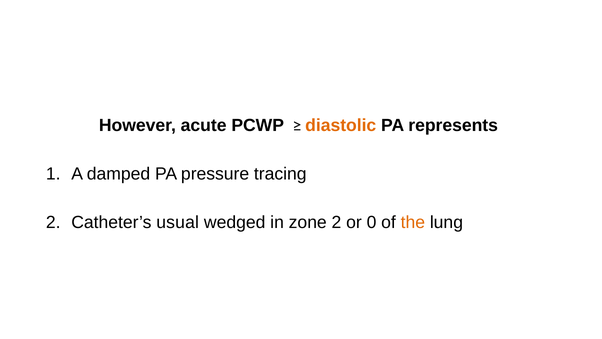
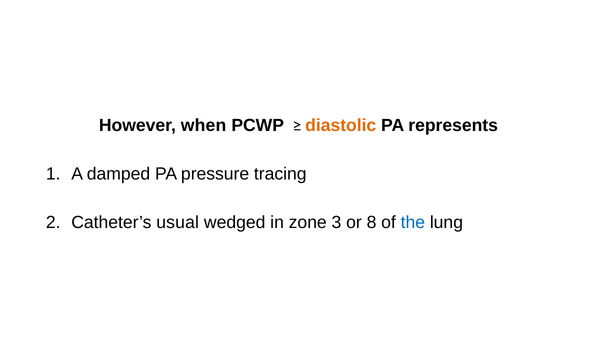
acute: acute -> when
zone 2: 2 -> 3
0: 0 -> 8
the colour: orange -> blue
